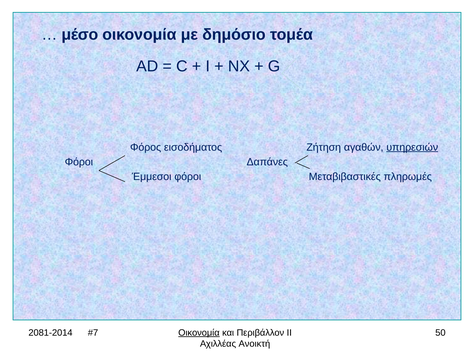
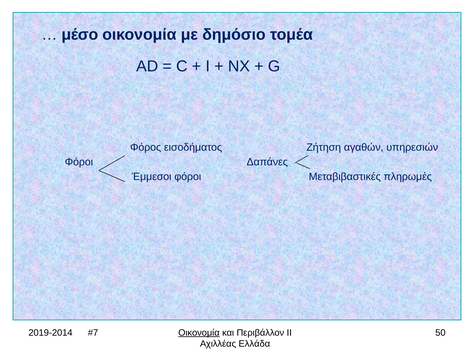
υπηρεσιών underline: present -> none
2081-2014: 2081-2014 -> 2019-2014
Ανοικτή: Ανοικτή -> Ελλάδα
